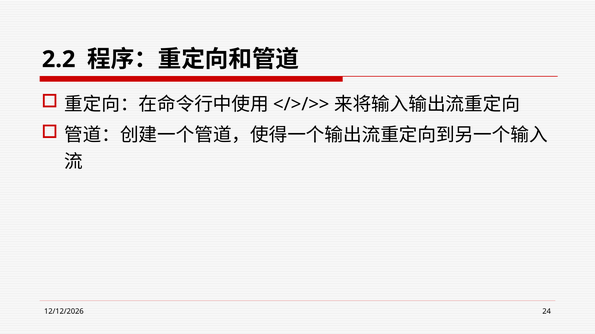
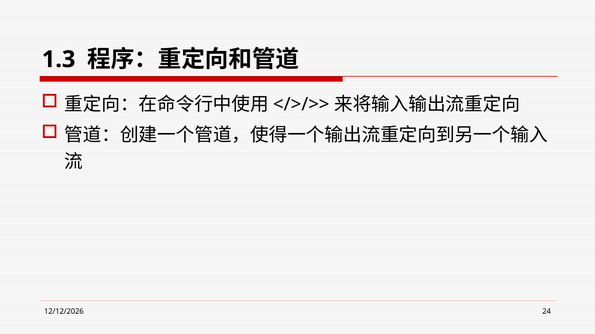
2.2: 2.2 -> 1.3
